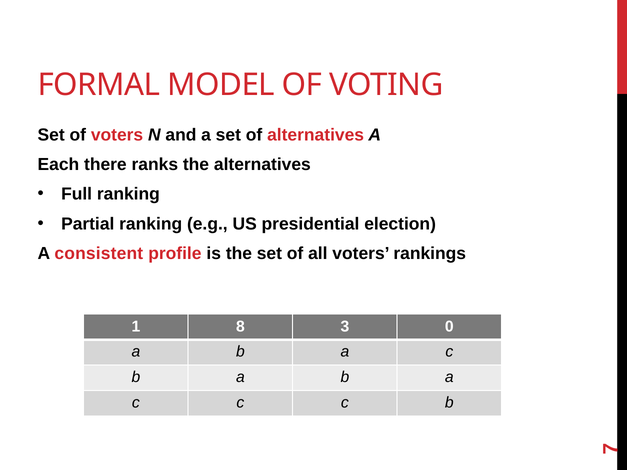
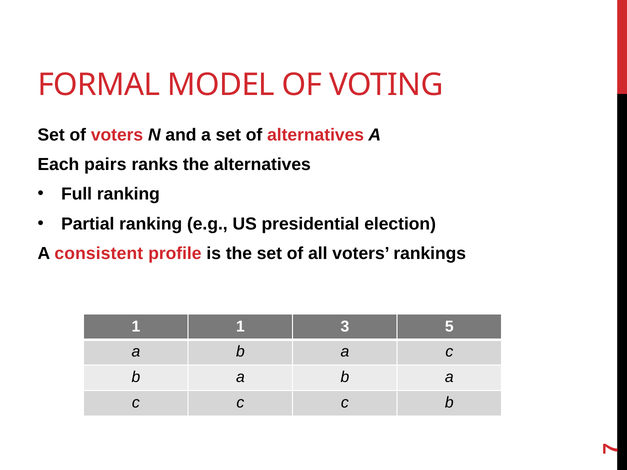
there: there -> pairs
1 8: 8 -> 1
0: 0 -> 5
